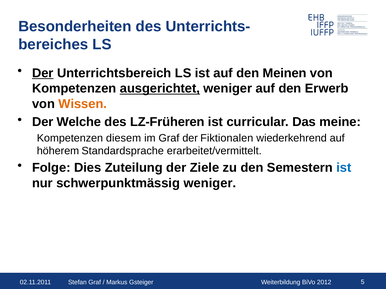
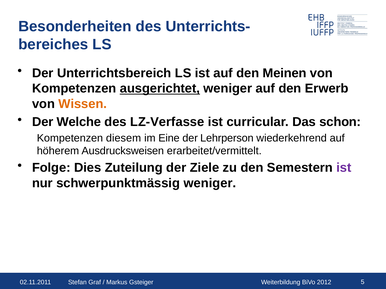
Der at (43, 73) underline: present -> none
LZ-Früheren: LZ-Früheren -> LZ-Verfasse
meine: meine -> schon
im Graf: Graf -> Eine
Fiktionalen: Fiktionalen -> Lehrperson
Standardsprache: Standardsprache -> Ausdrucksweisen
ist at (344, 168) colour: blue -> purple
